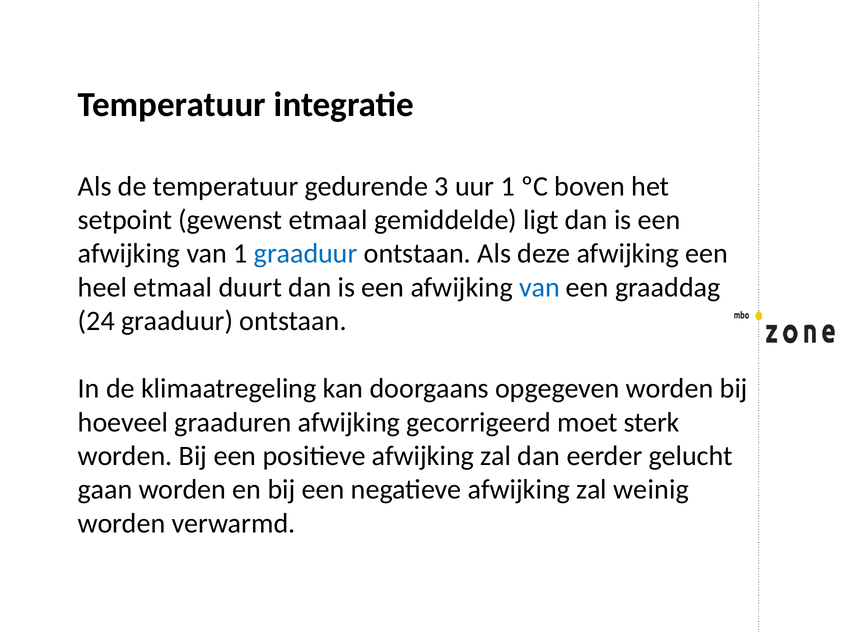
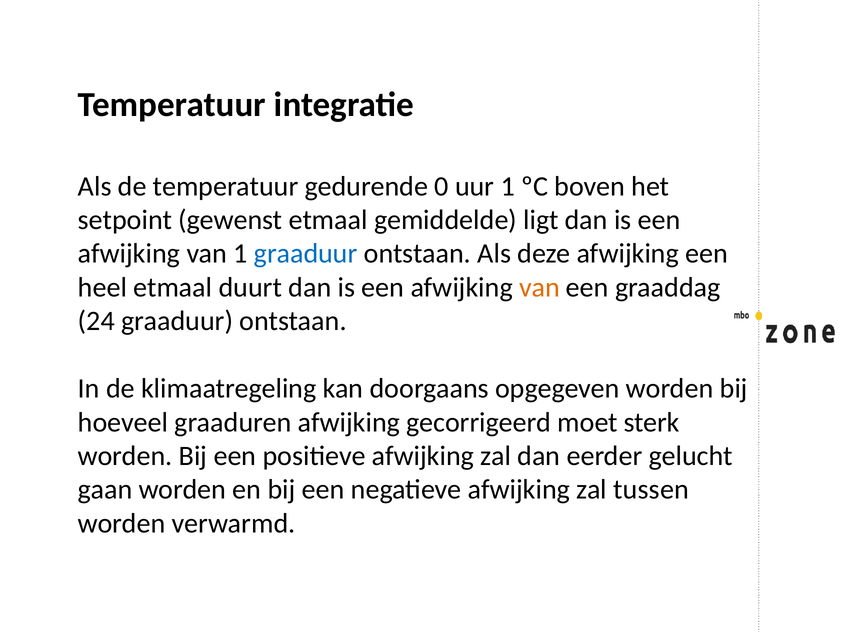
3: 3 -> 0
van at (539, 288) colour: blue -> orange
weinig: weinig -> tussen
